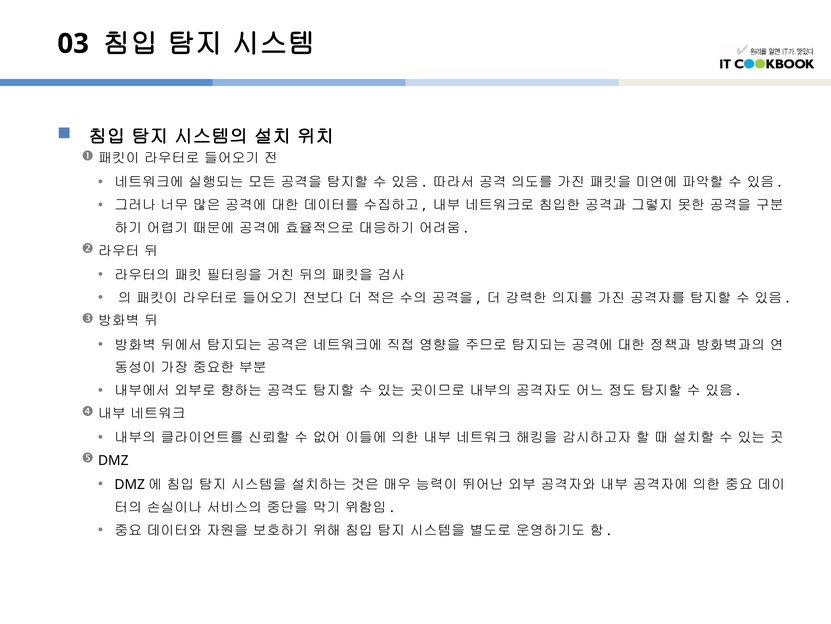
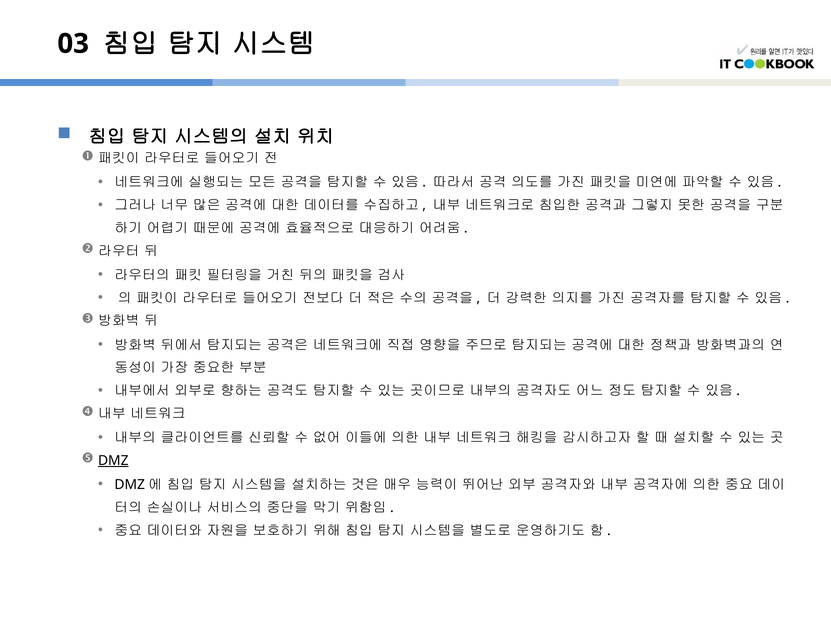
DMZ underline: none -> present
